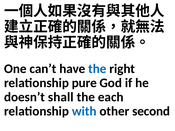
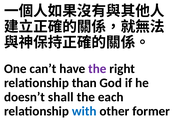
the at (97, 69) colour: blue -> purple
pure: pure -> than
second: second -> former
